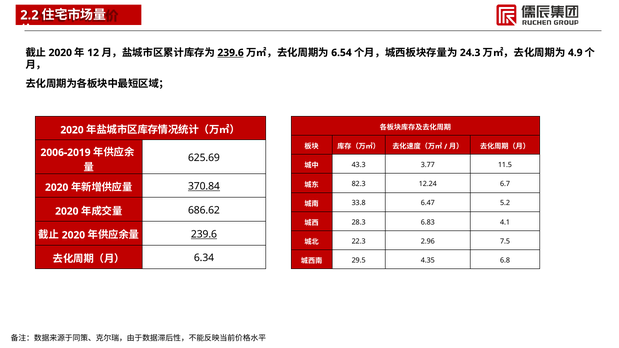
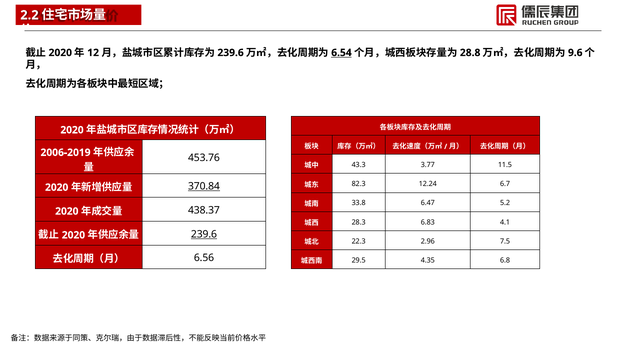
239.6 at (231, 53) underline: present -> none
6.54 underline: none -> present
24.3: 24.3 -> 28.8
4.9: 4.9 -> 9.6
625.69: 625.69 -> 453.76
686.62: 686.62 -> 438.37
6.34: 6.34 -> 6.56
